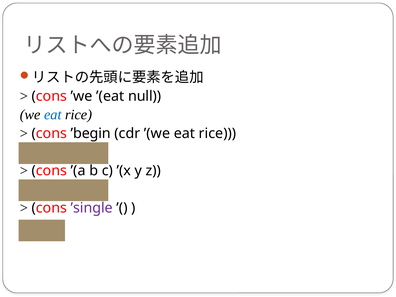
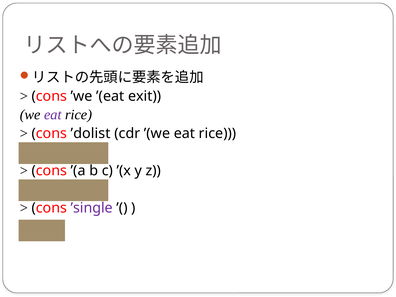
null: null -> exit
eat at (53, 115) colour: blue -> purple
’begin: ’begin -> ’dolist
